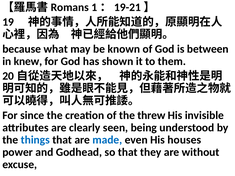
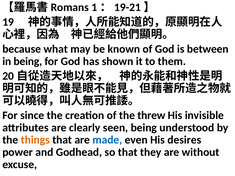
in knew: knew -> being
things colour: blue -> orange
houses: houses -> desires
